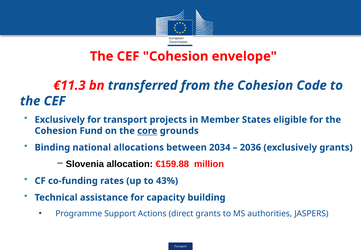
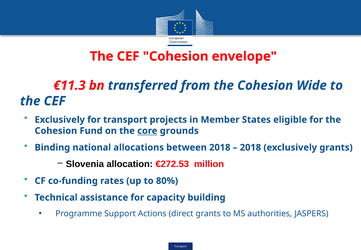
Code: Code -> Wide
between 2034: 2034 -> 2018
2036 at (250, 147): 2036 -> 2018
€159.88: €159.88 -> €272.53
43%: 43% -> 80%
